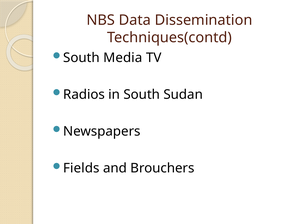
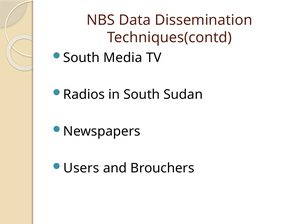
Fields: Fields -> Users
